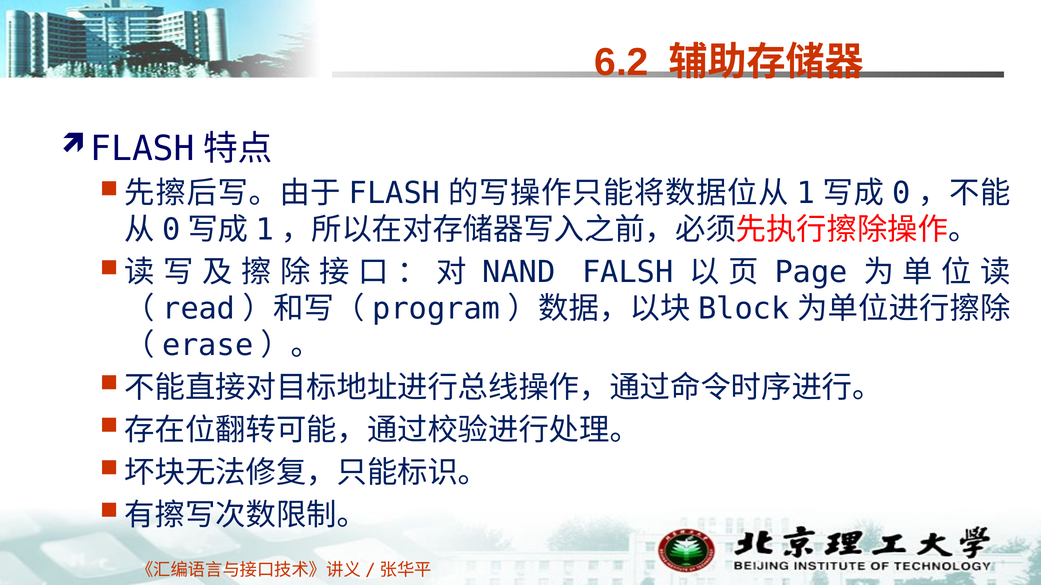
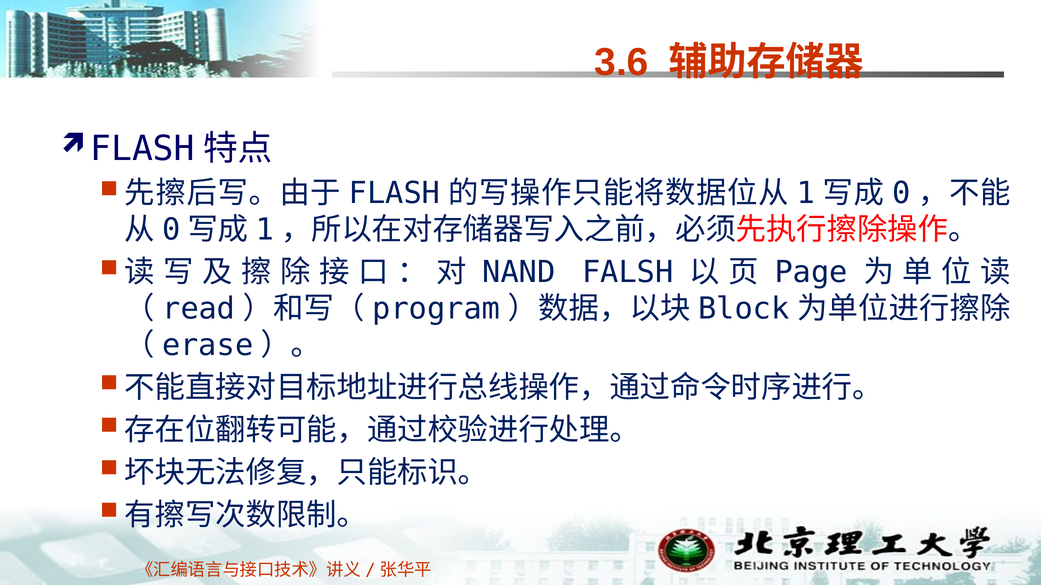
6.2: 6.2 -> 3.6
